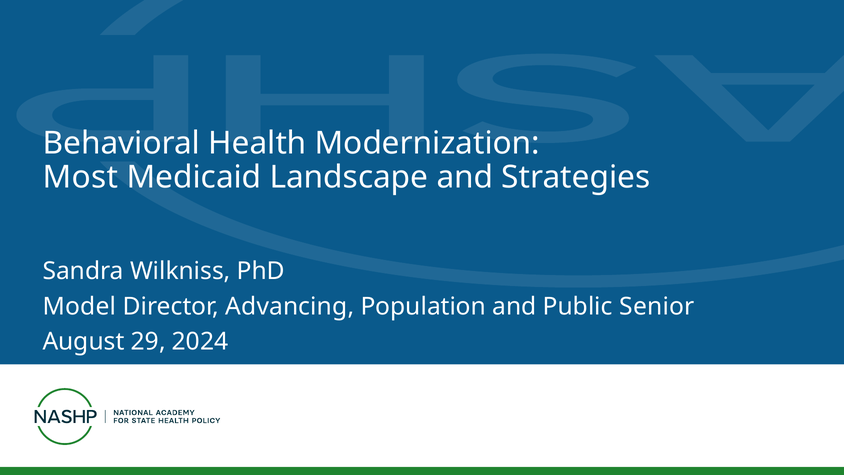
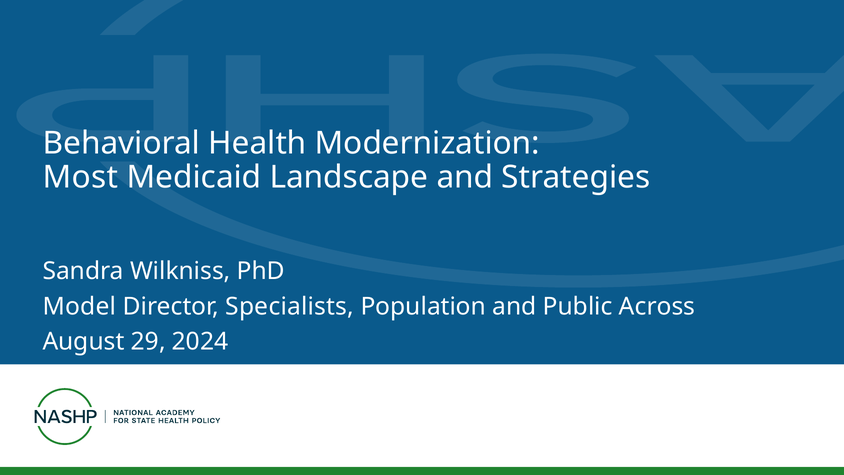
Advancing: Advancing -> Specialists
Senior: Senior -> Across
